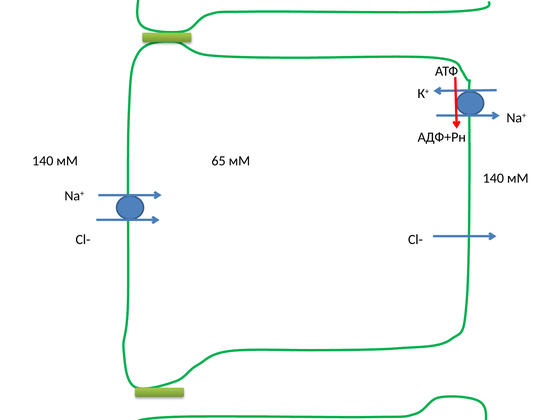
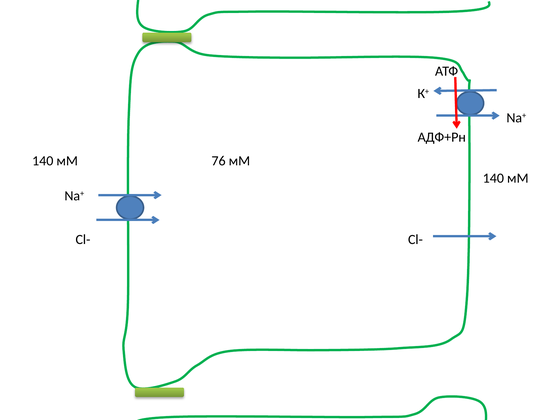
65: 65 -> 76
